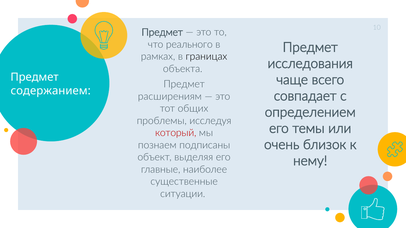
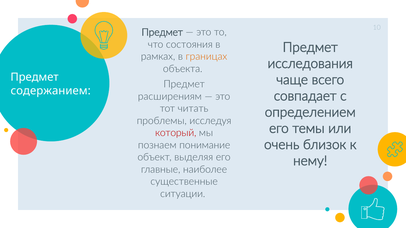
реального: реального -> состояния
границах colour: black -> orange
общих: общих -> читать
подписаны: подписаны -> понимание
